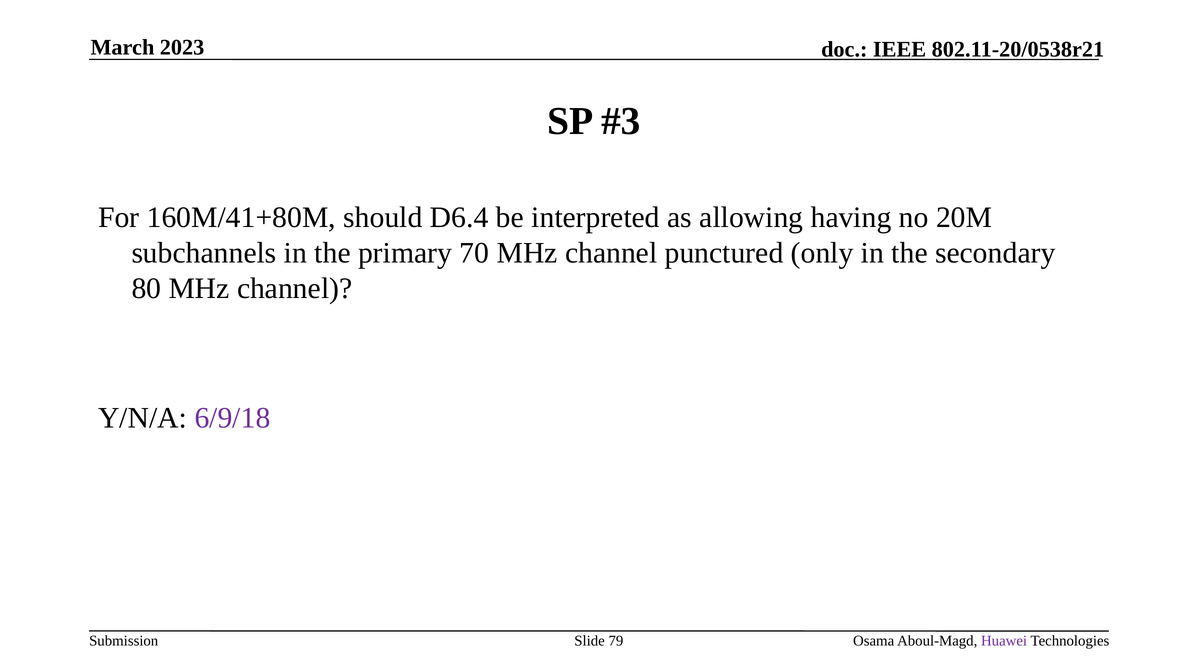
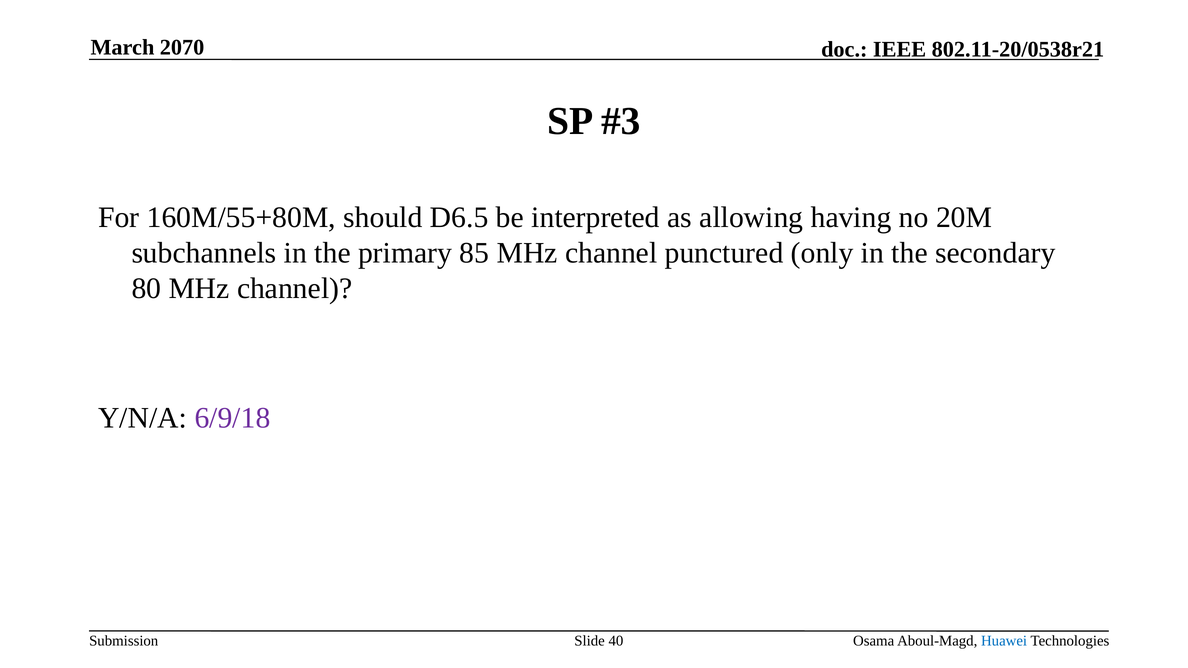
2023: 2023 -> 2070
160M/41+80M: 160M/41+80M -> 160M/55+80M
D6.4: D6.4 -> D6.5
70: 70 -> 85
79: 79 -> 40
Huawei colour: purple -> blue
